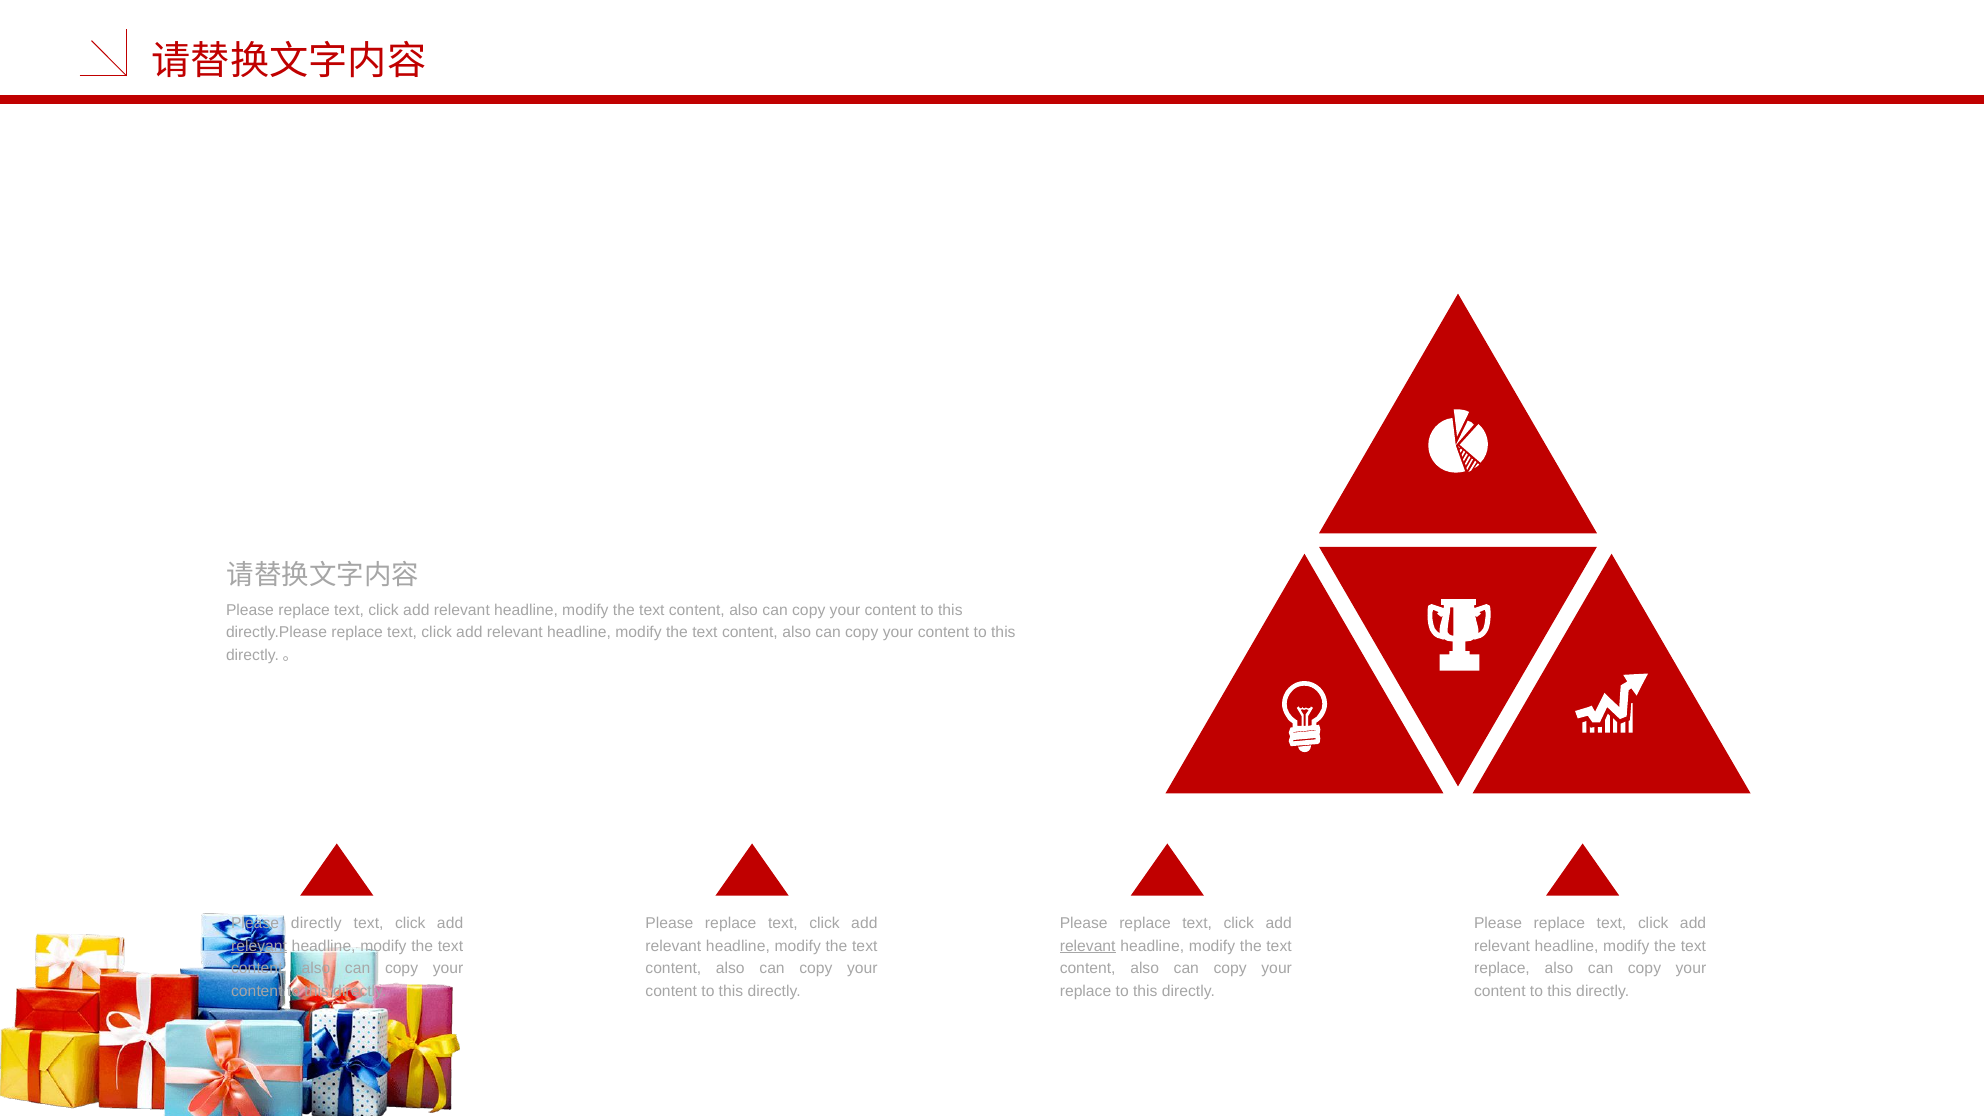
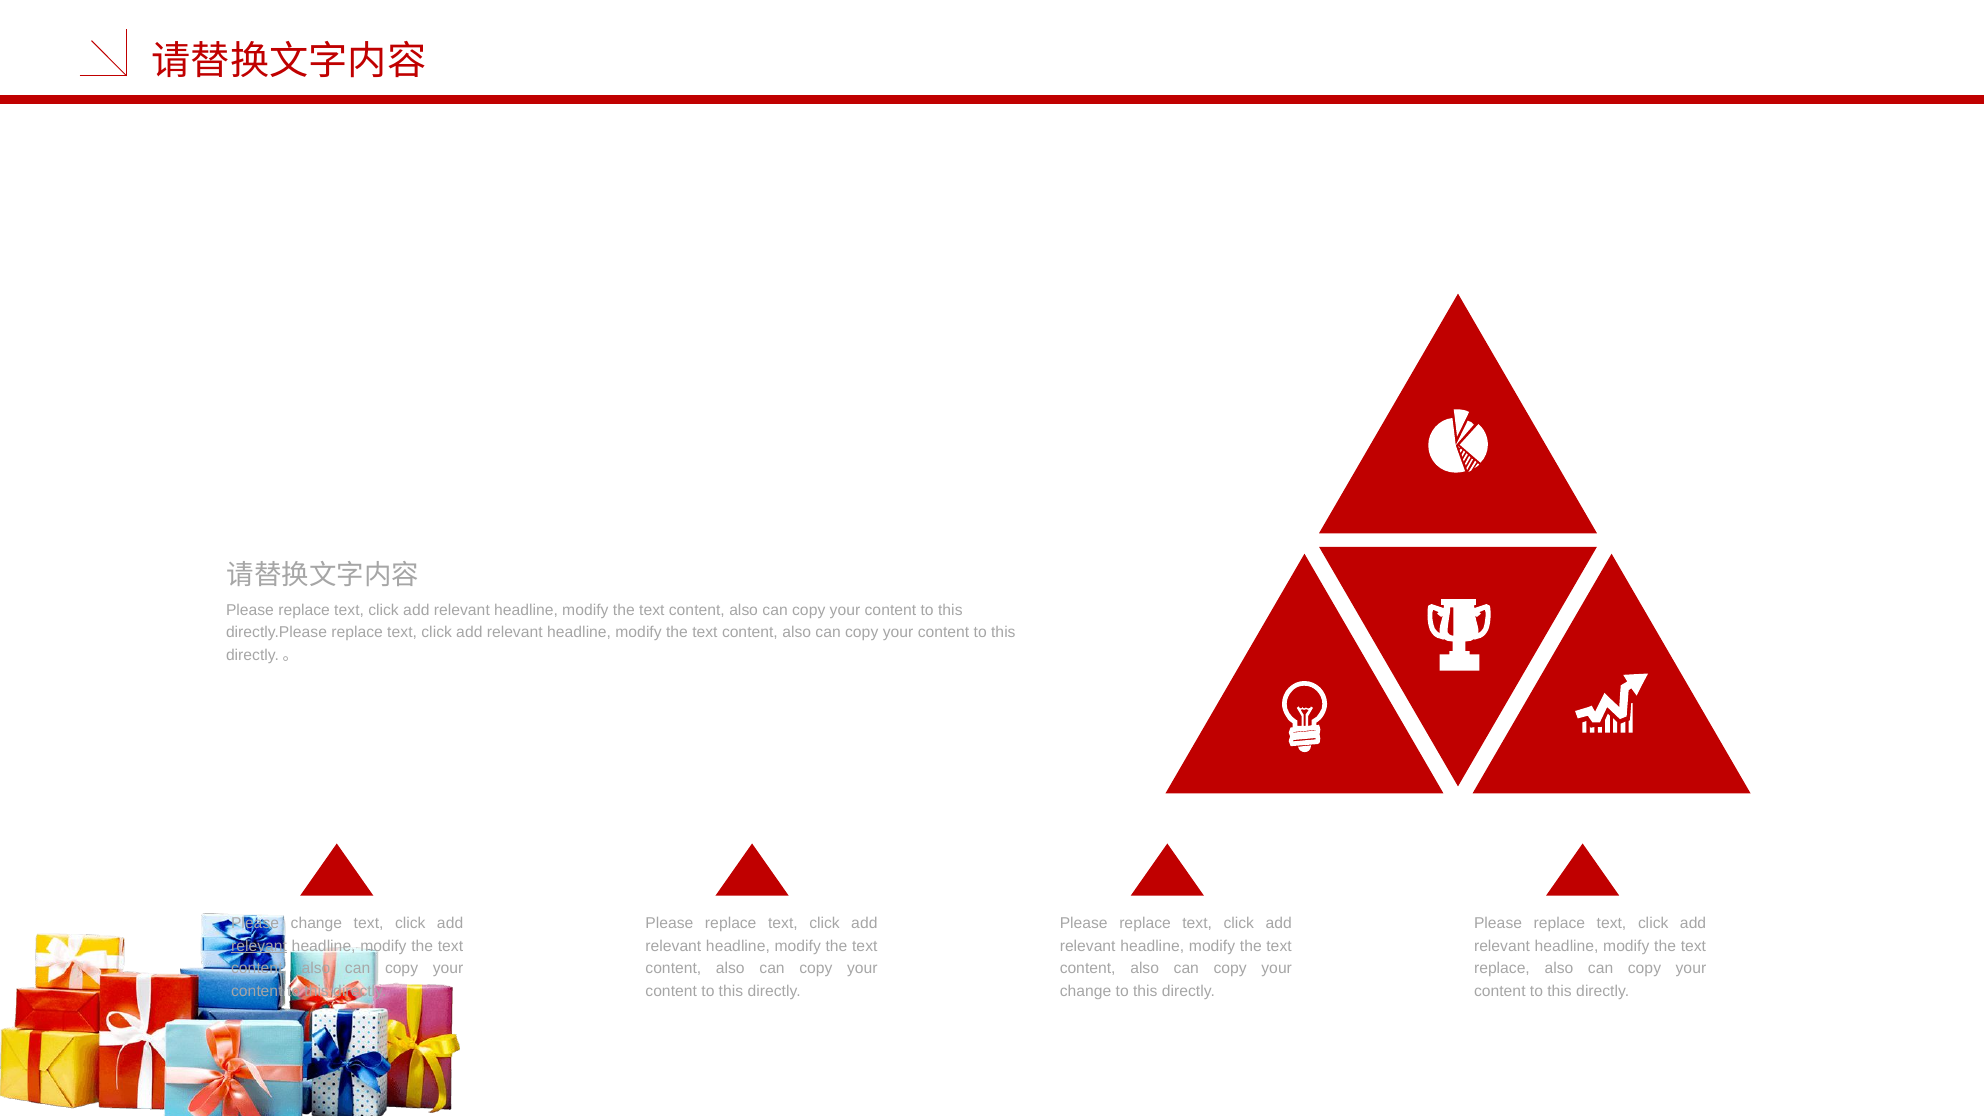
Please directly: directly -> change
relevant at (1088, 946) underline: present -> none
replace at (1086, 991): replace -> change
